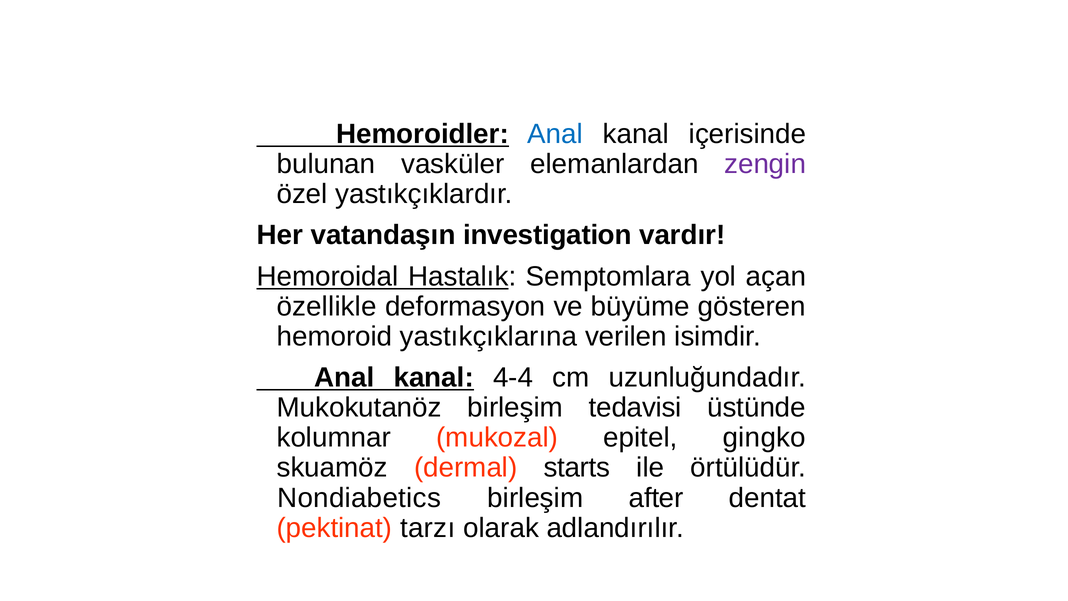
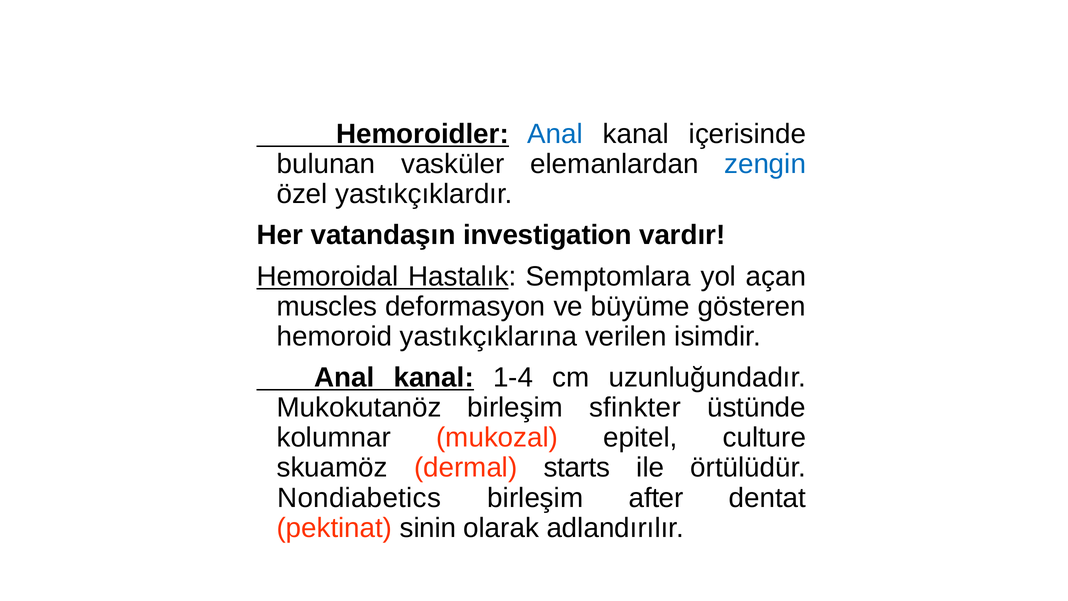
zengin colour: purple -> blue
özellikle: özellikle -> muscles
4-4: 4-4 -> 1-4
tedavisi: tedavisi -> sfinkter
gingko: gingko -> culture
tarzı: tarzı -> sinin
